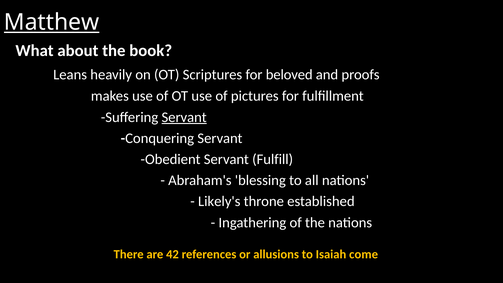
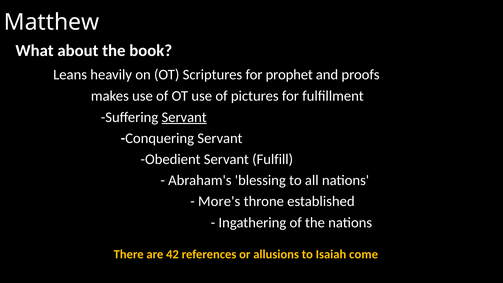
Matthew underline: present -> none
beloved: beloved -> prophet
Likely's: Likely's -> More's
